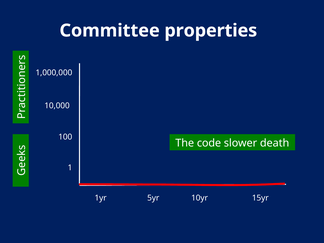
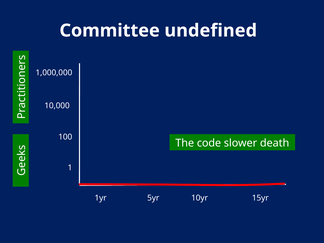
properties: properties -> undefined
